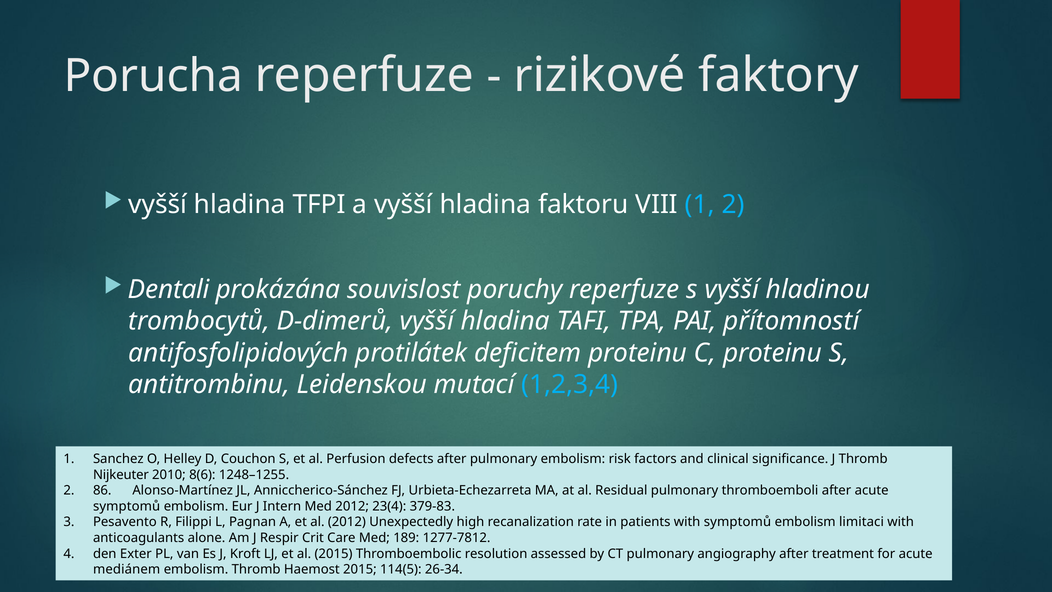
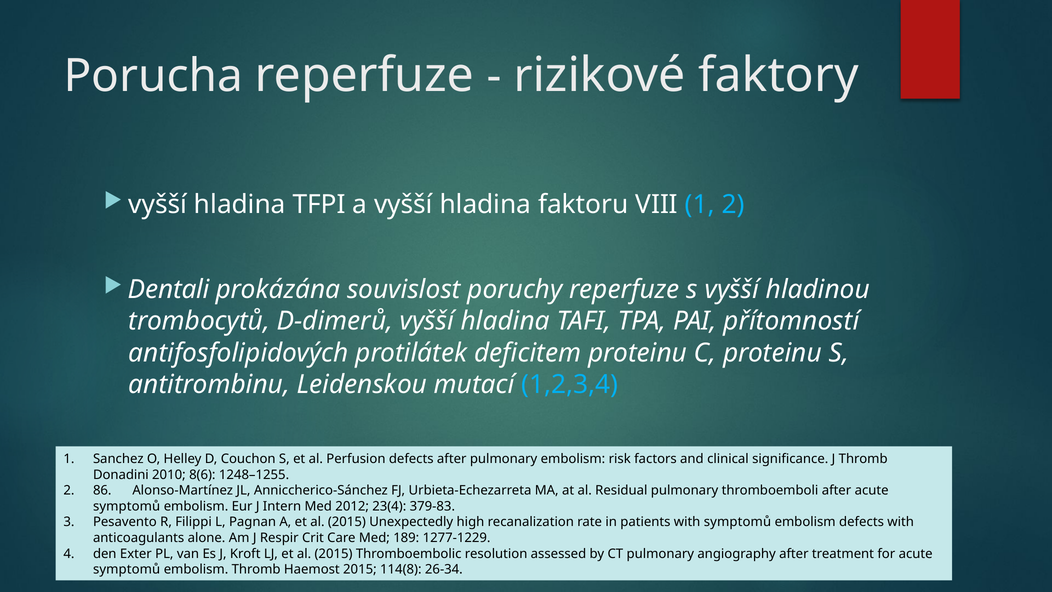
Nijkeuter: Nijkeuter -> Donadini
A et al 2012: 2012 -> 2015
embolism limitaci: limitaci -> defects
1277-7812: 1277-7812 -> 1277-1229
mediánem at (127, 569): mediánem -> symptomů
114(5: 114(5 -> 114(8
